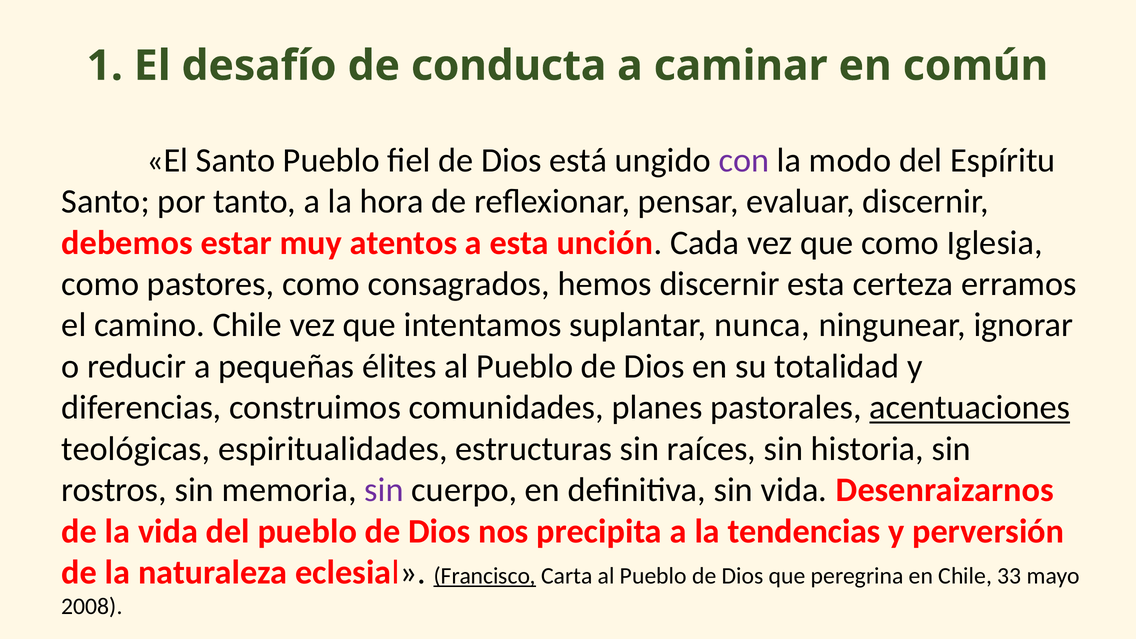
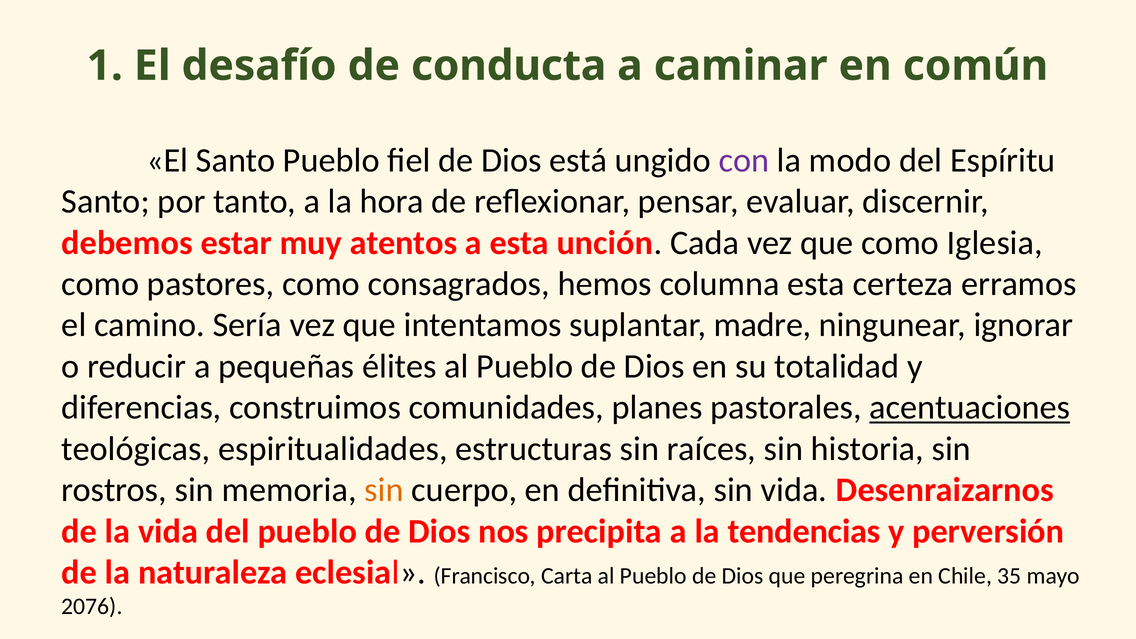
hemos discernir: discernir -> columna
camino Chile: Chile -> Sería
nunca: nunca -> madre
sin at (384, 490) colour: purple -> orange
Francisco underline: present -> none
33: 33 -> 35
2008: 2008 -> 2076
